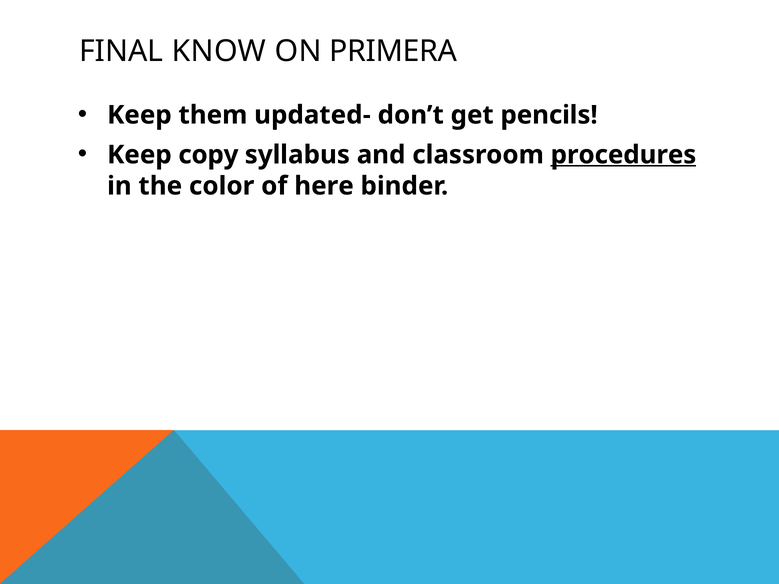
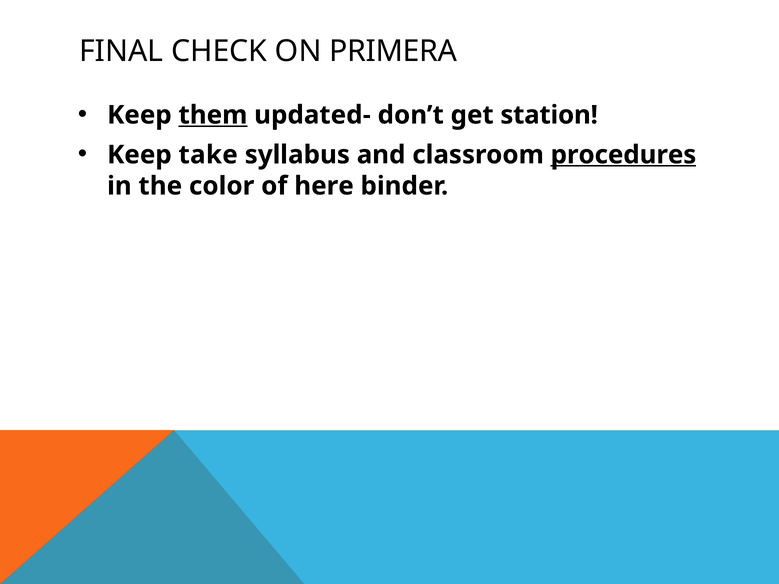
KNOW: KNOW -> CHECK
them underline: none -> present
pencils: pencils -> station
copy: copy -> take
